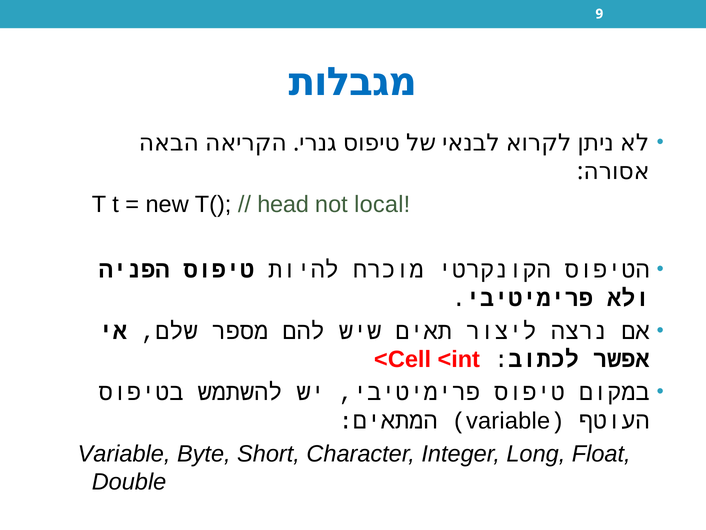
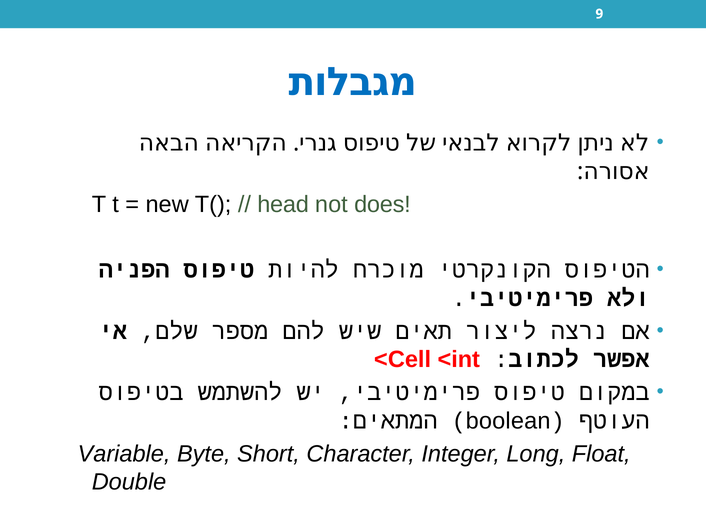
local: local -> does
variable at (508, 421): variable -> boolean
